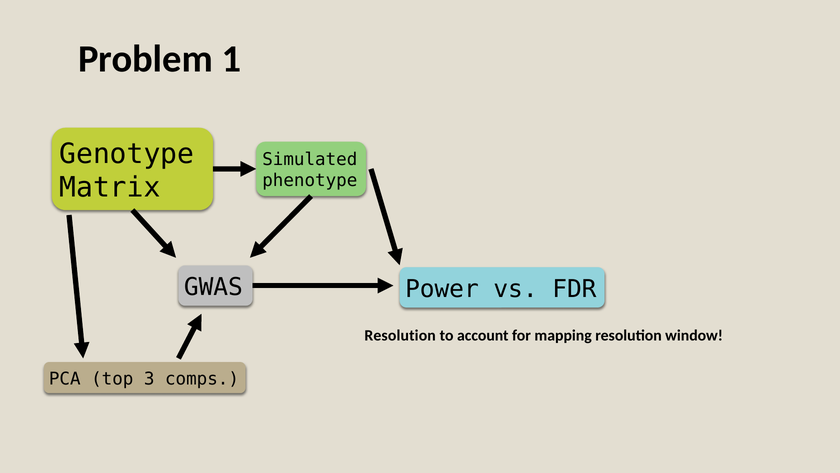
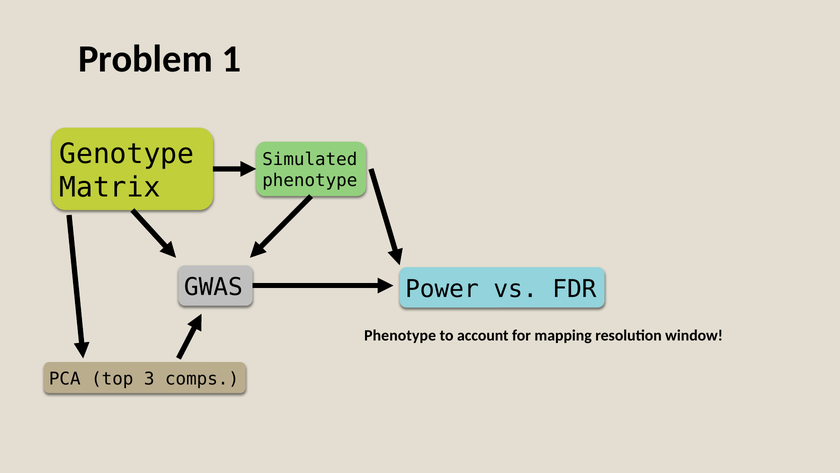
Resolution at (400, 335): Resolution -> Phenotype
